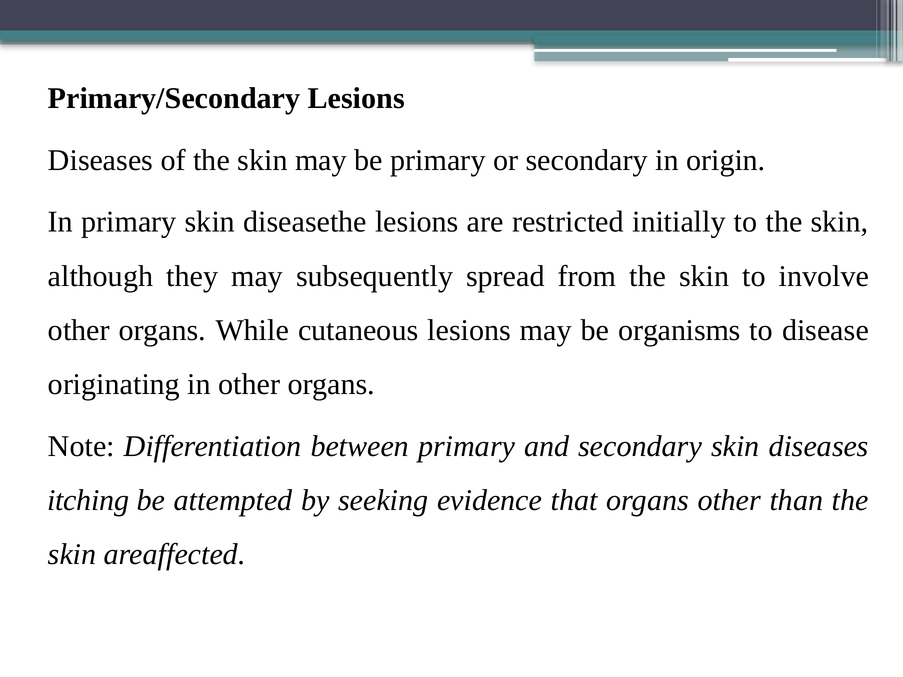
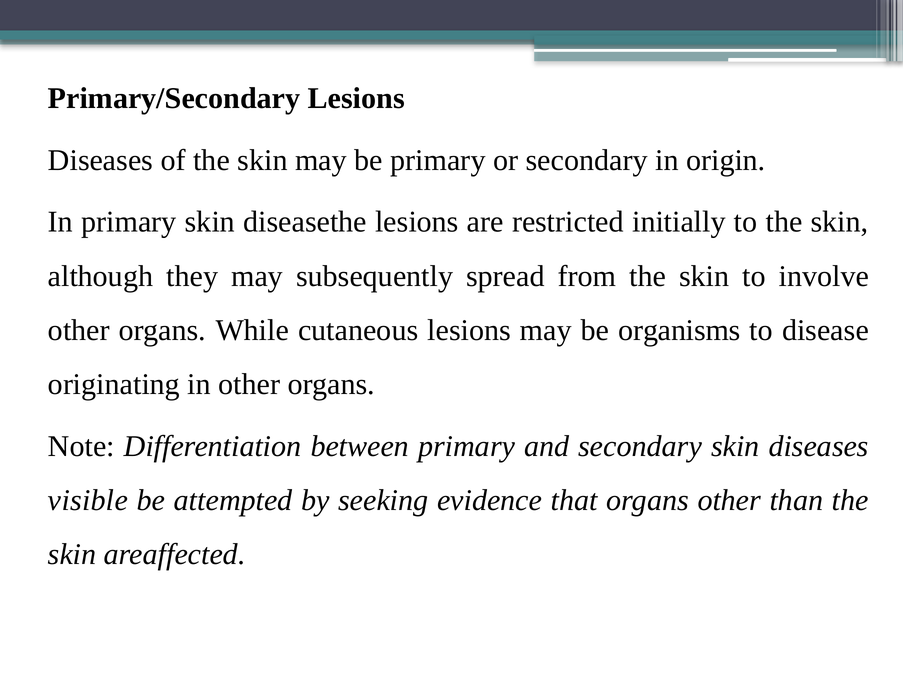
itching: itching -> visible
